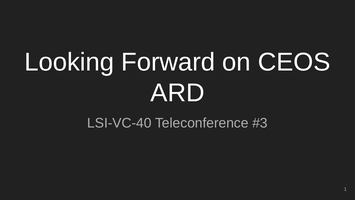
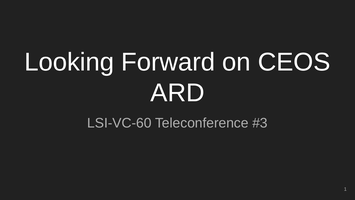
LSI-VC-40: LSI-VC-40 -> LSI-VC-60
